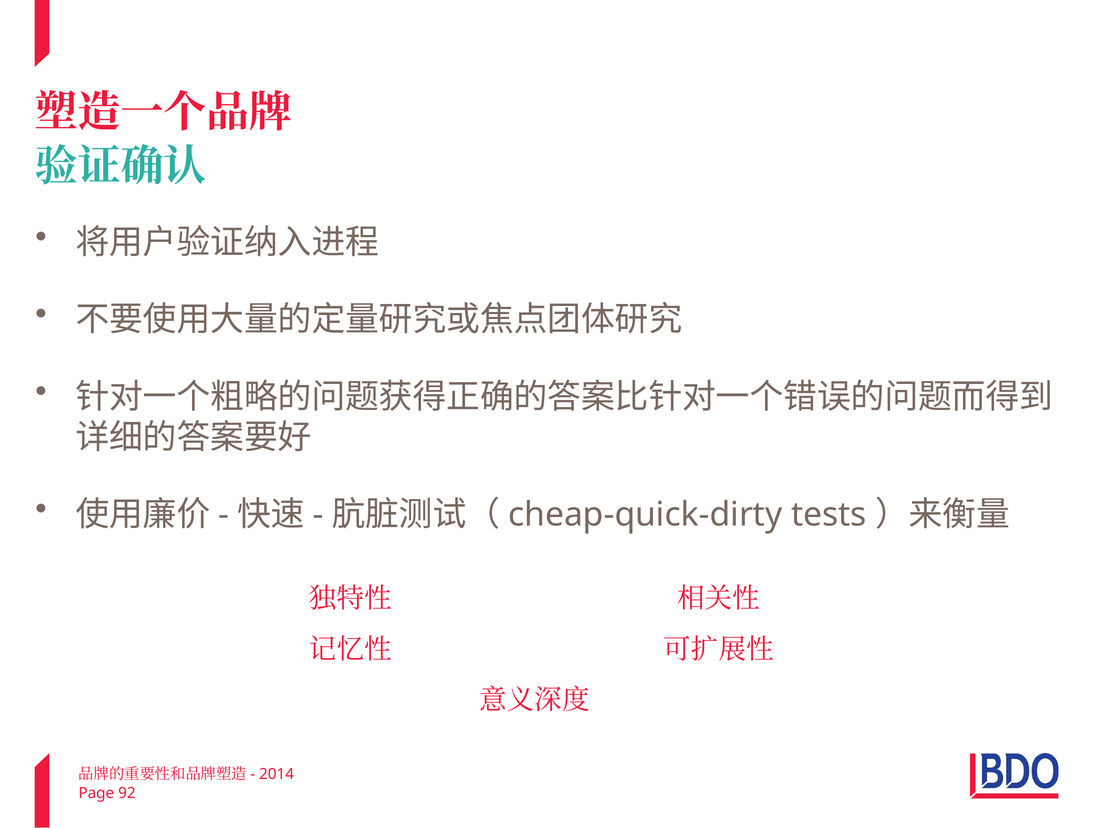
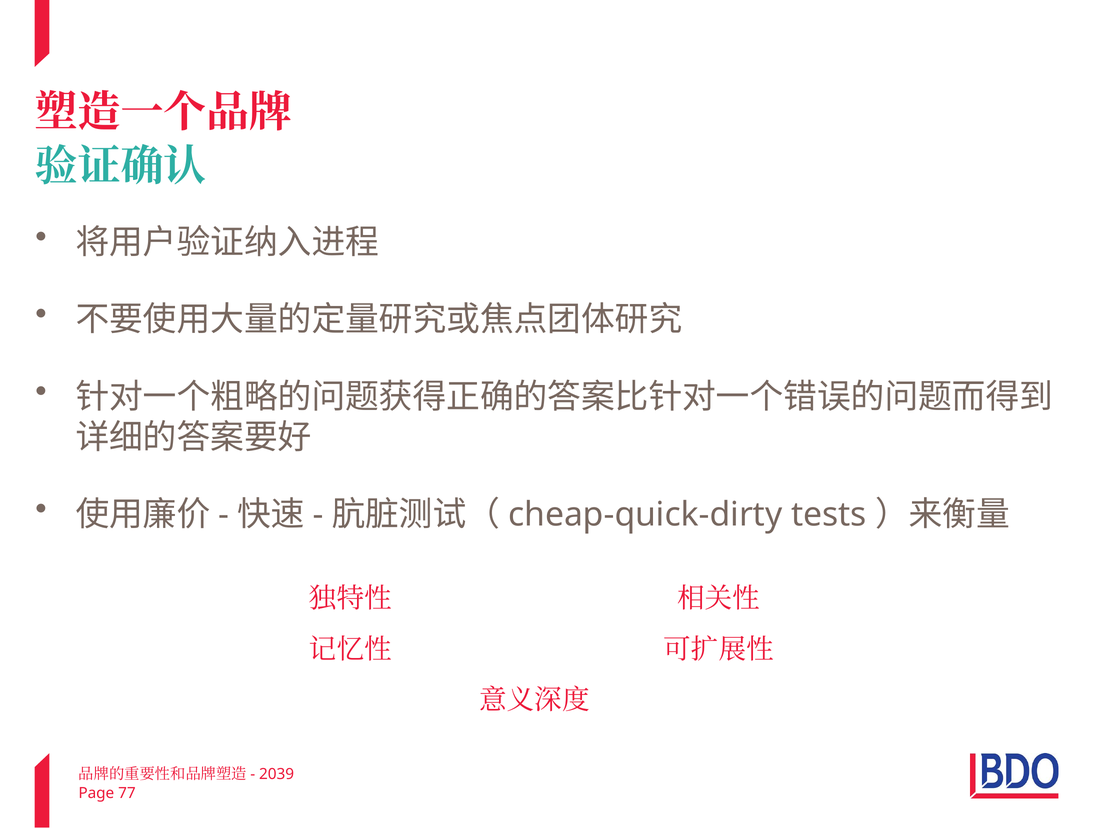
2014: 2014 -> 2039
92: 92 -> 77
